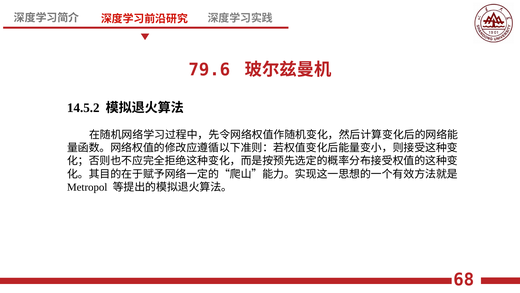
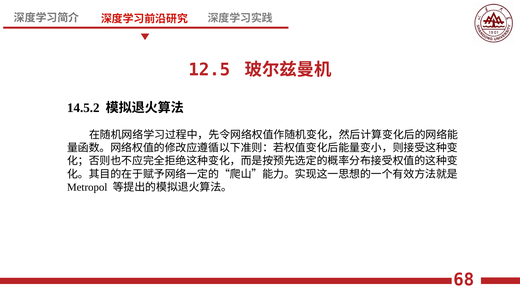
79.6: 79.6 -> 12.5
